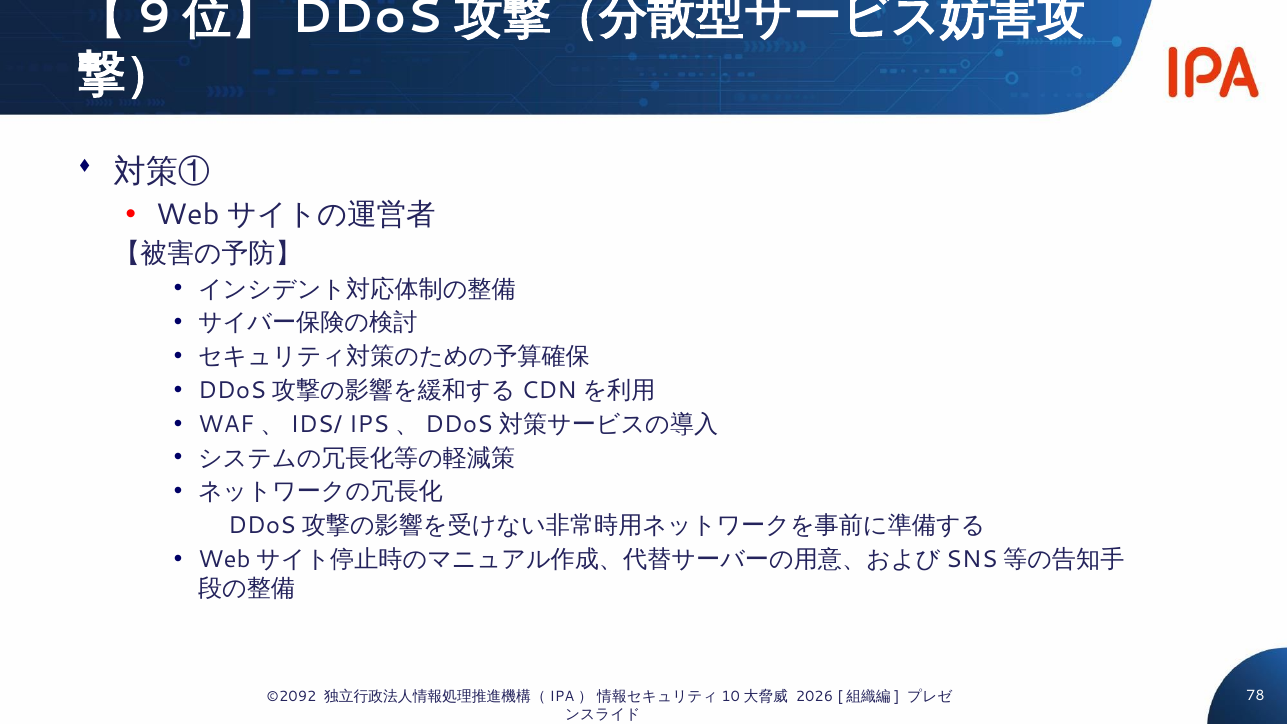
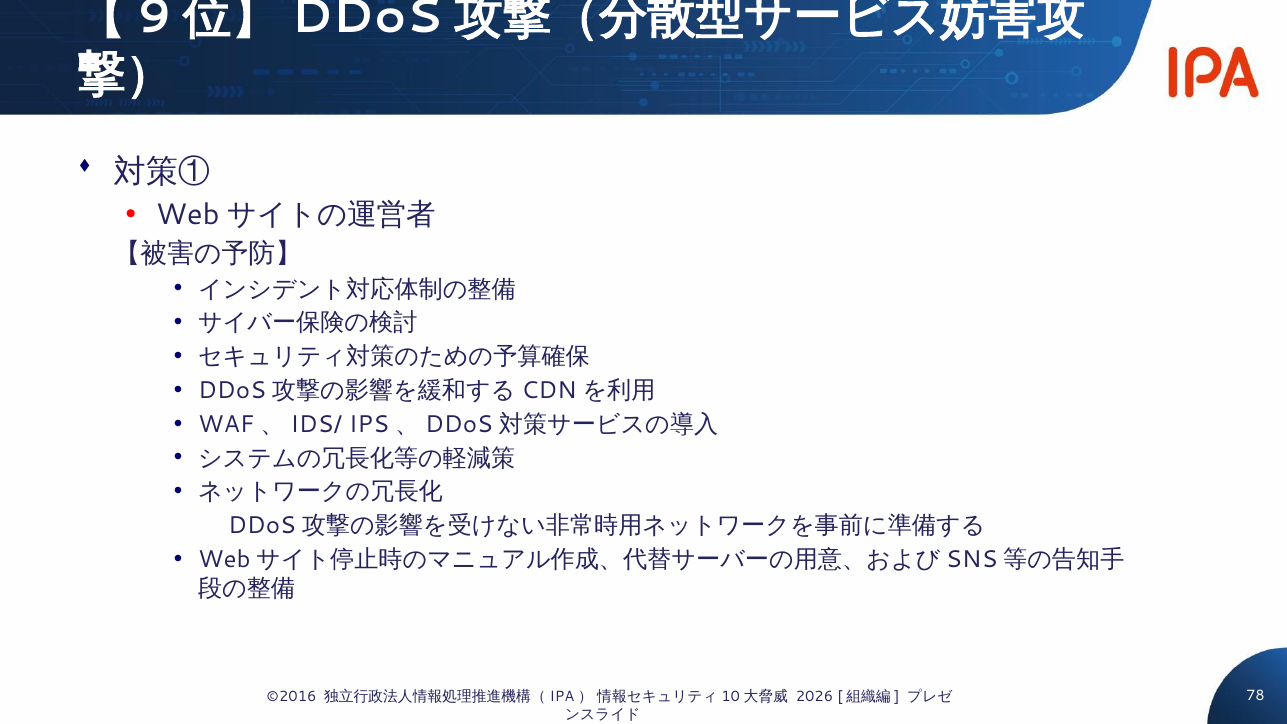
©2092: ©2092 -> ©2016
